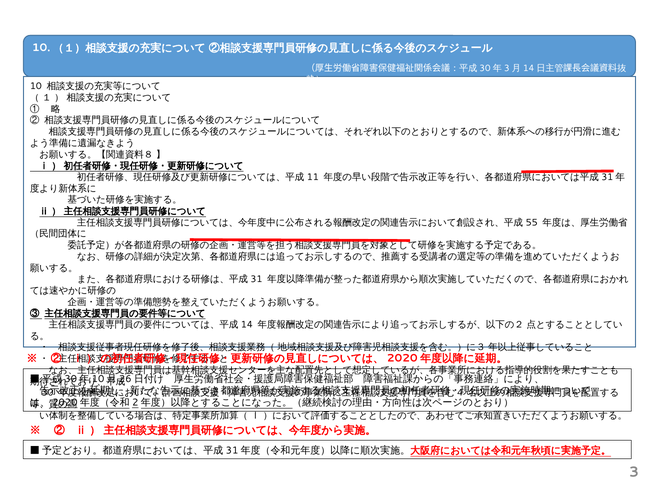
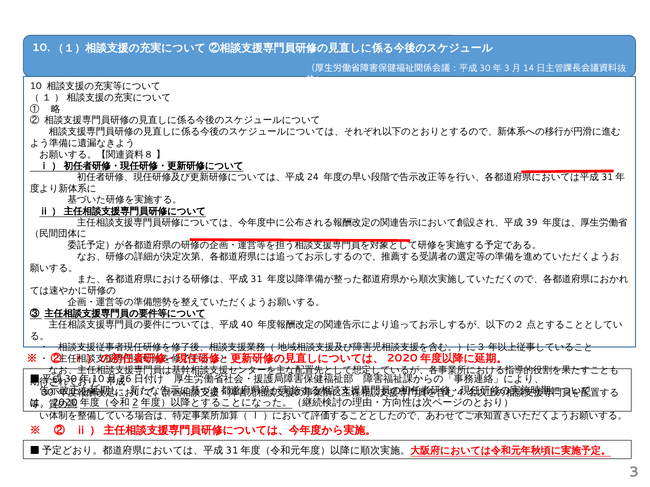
11: 11 -> 24
55: 55 -> 39
14: 14 -> 40
